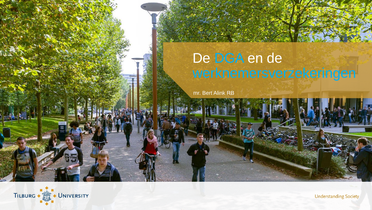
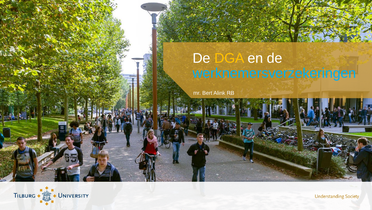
DGA colour: light blue -> yellow
